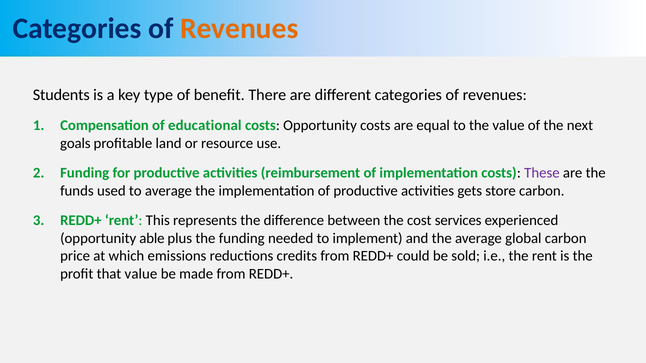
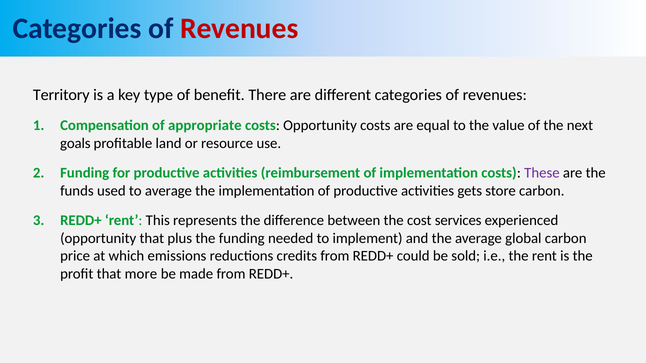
Revenues at (239, 28) colour: orange -> red
Students: Students -> Territory
educational: educational -> appropriate
opportunity able: able -> that
that value: value -> more
